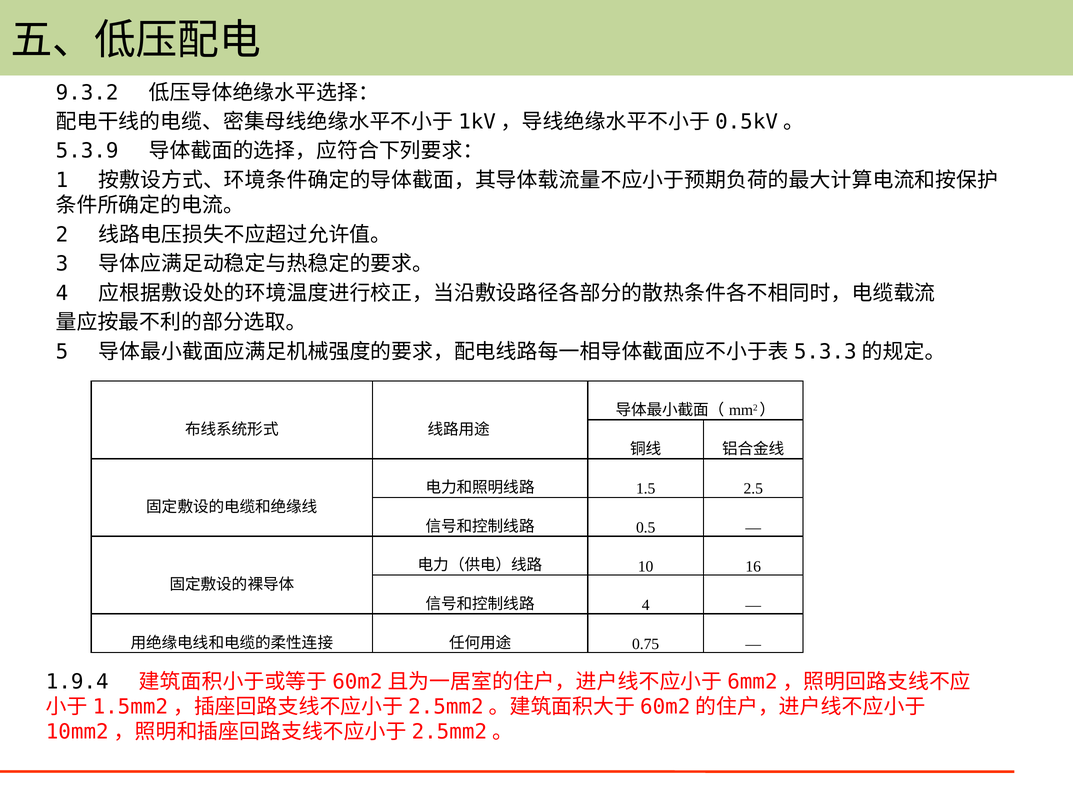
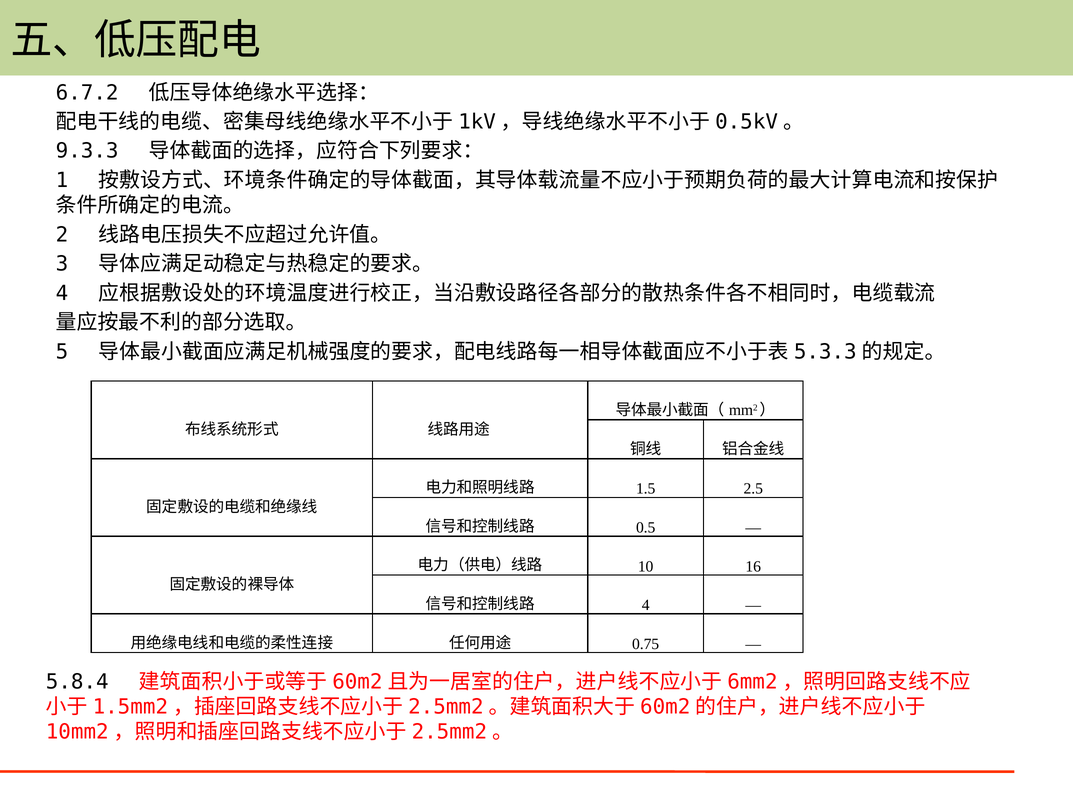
9.3.2: 9.3.2 -> 6.7.2
5.3.9: 5.3.9 -> 9.3.3
1.9.4: 1.9.4 -> 5.8.4
